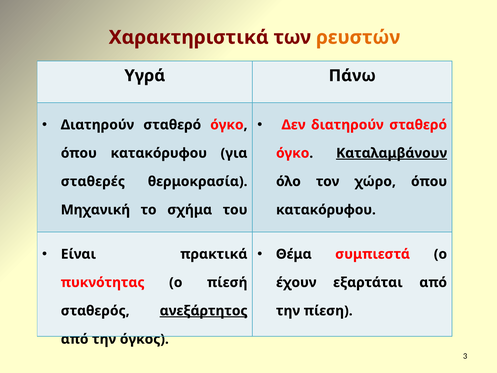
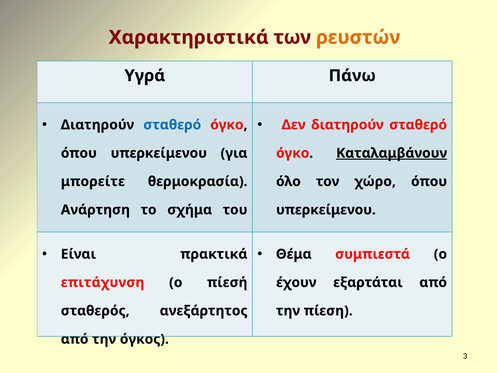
σταθερό at (172, 125) colour: black -> blue
κατακόρυφου at (159, 153): κατακόρυφου -> υπερκείμενου
σταθερές: σταθερές -> μπορείτε
Μηχανική: Μηχανική -> Ανάρτηση
κατακόρυφου at (326, 210): κατακόρυφου -> υπερκείμενου
πυκνότητας: πυκνότητας -> επιτάχυνση
ανεξάρτητος underline: present -> none
